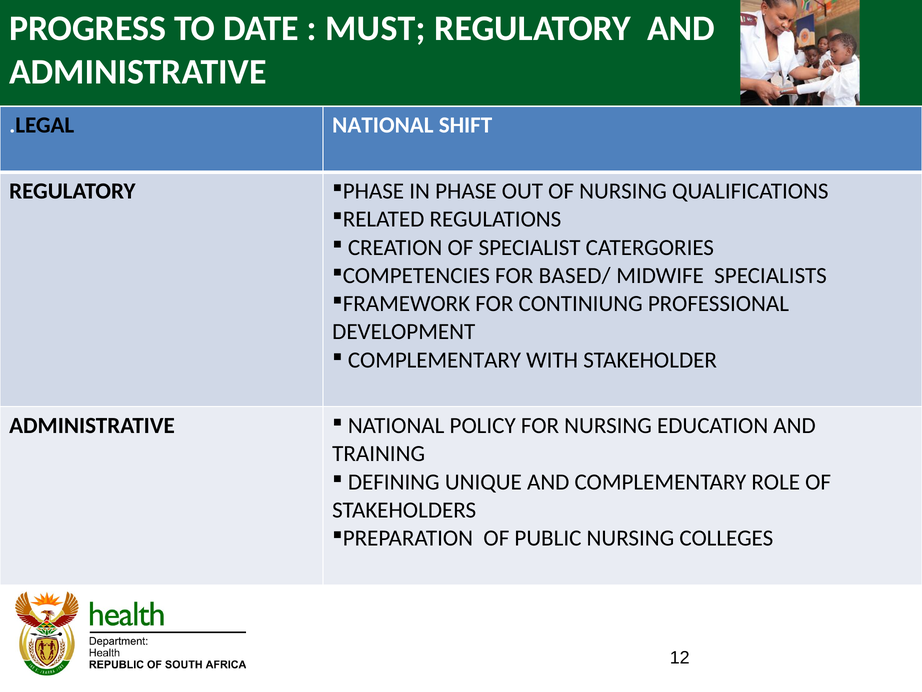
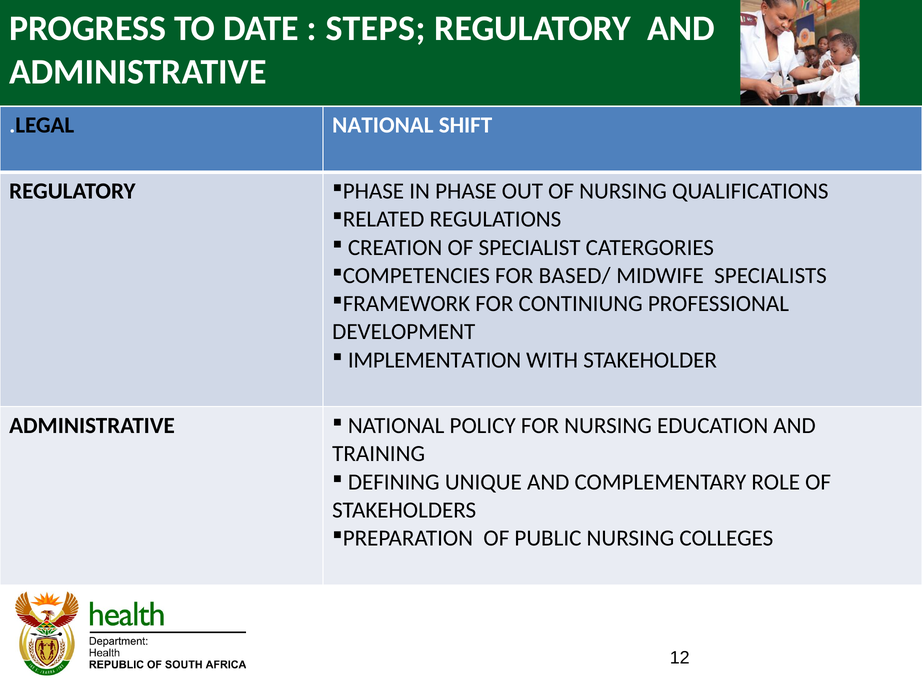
MUST: MUST -> STEPS
COMPLEMENTARY at (434, 360): COMPLEMENTARY -> IMPLEMENTATION
